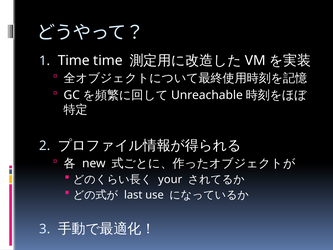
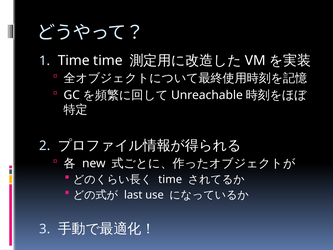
your at (170, 179): your -> time
